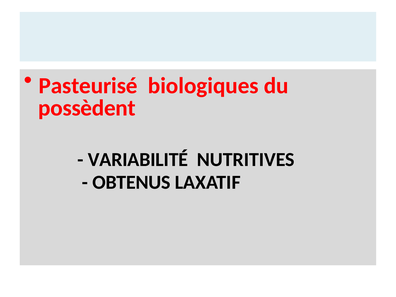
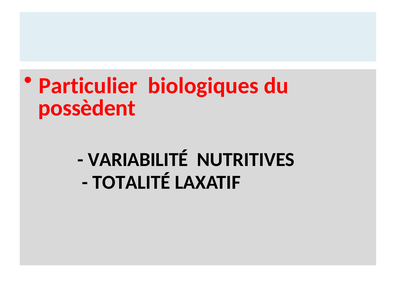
Pasteurisé: Pasteurisé -> Particulier
OBTENUS: OBTENUS -> TOTALITÉ
